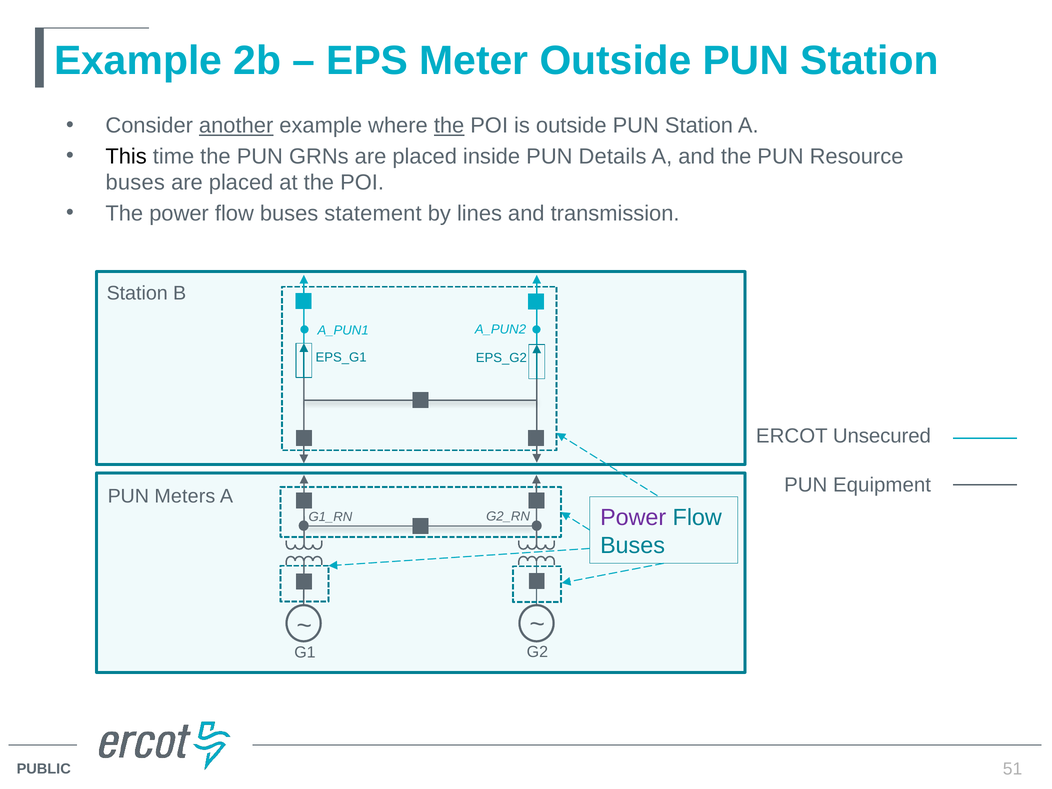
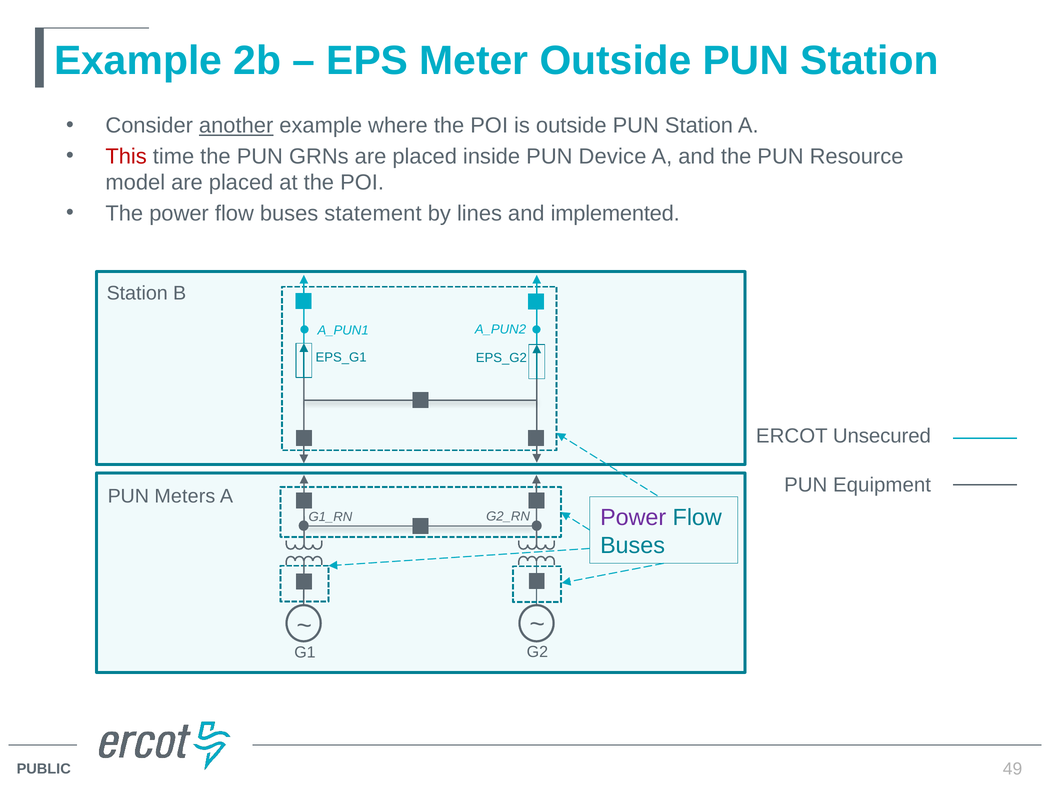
the at (449, 126) underline: present -> none
This colour: black -> red
Details: Details -> Device
buses at (135, 183): buses -> model
transmission: transmission -> implemented
51: 51 -> 49
